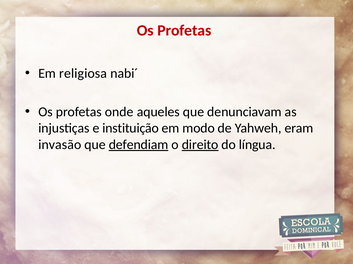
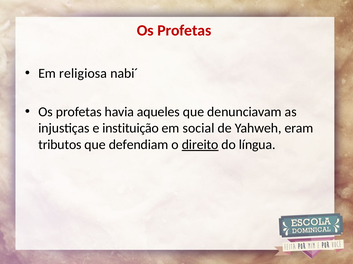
onde: onde -> havia
modo: modo -> social
invasão: invasão -> tributos
defendiam underline: present -> none
